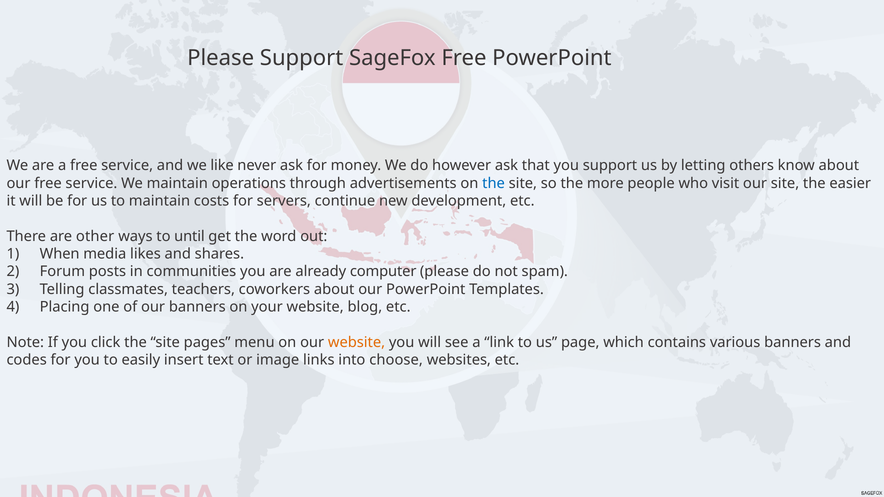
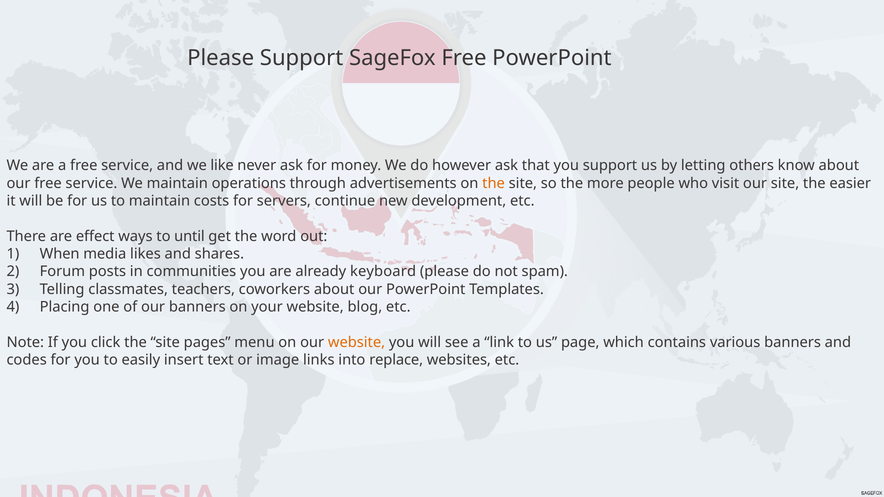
the at (494, 183) colour: blue -> orange
other: other -> effect
computer: computer -> keyboard
choose: choose -> replace
